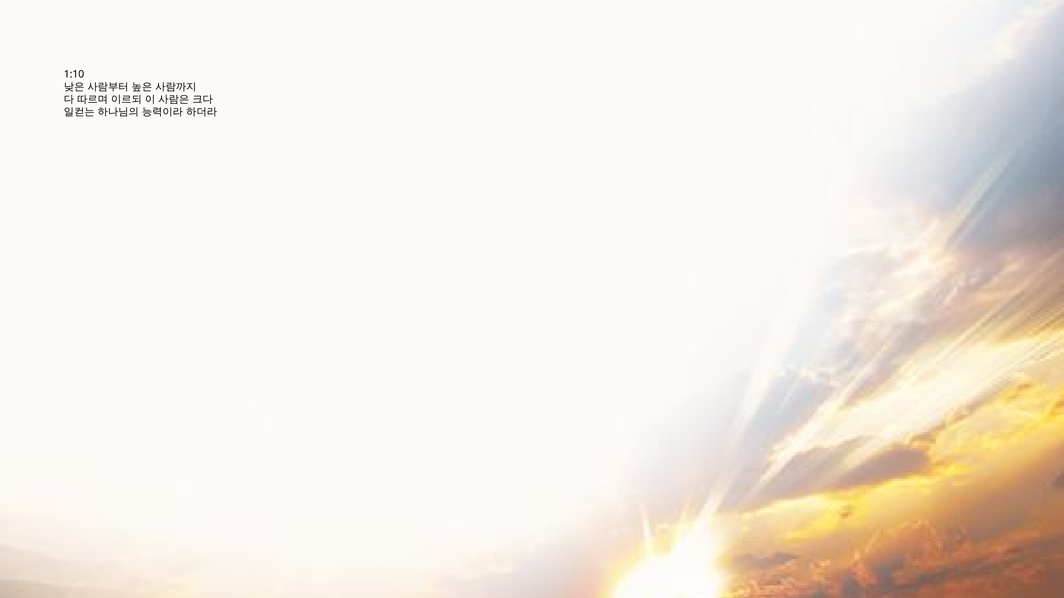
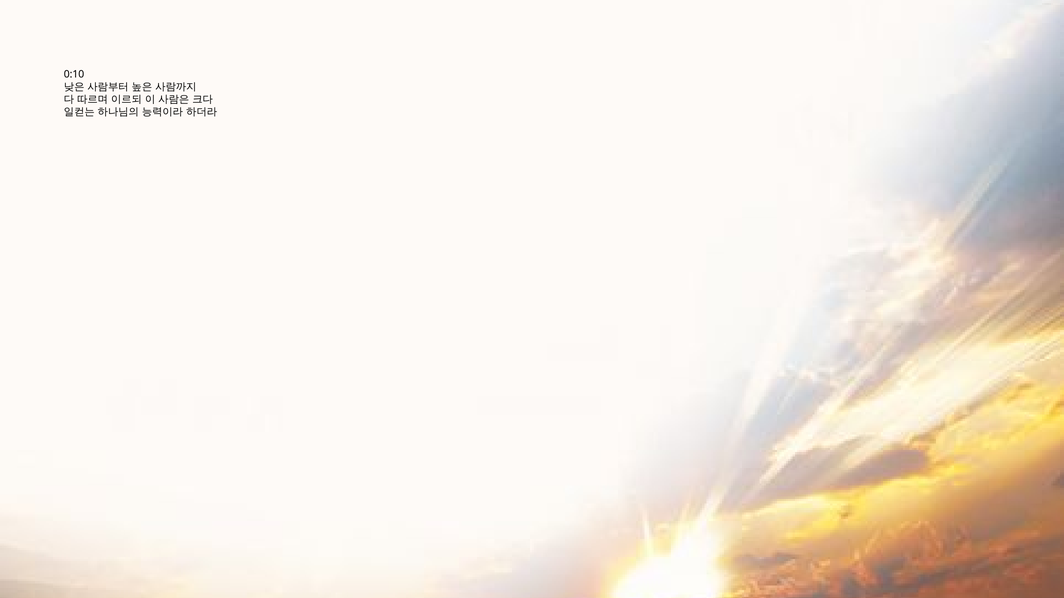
1:10: 1:10 -> 0:10
